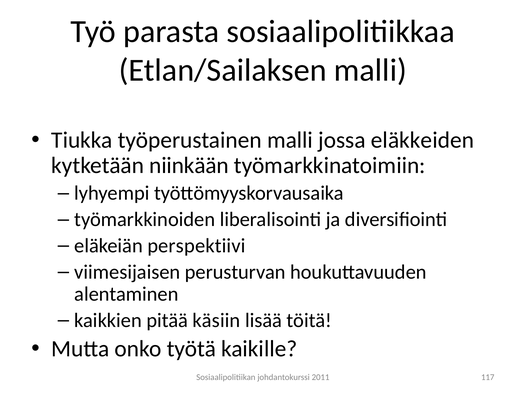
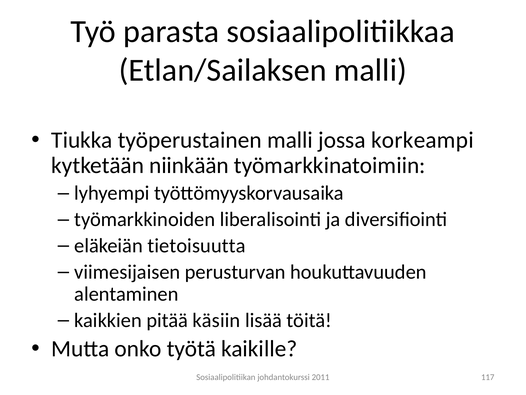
eläkkeiden: eläkkeiden -> korkeampi
perspektiivi: perspektiivi -> tietoisuutta
